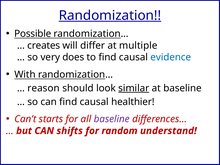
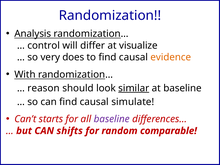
Randomization underline: present -> none
Possible: Possible -> Analysis
creates: creates -> control
multiple: multiple -> visualize
evidence colour: blue -> orange
healthier: healthier -> simulate
understand: understand -> comparable
